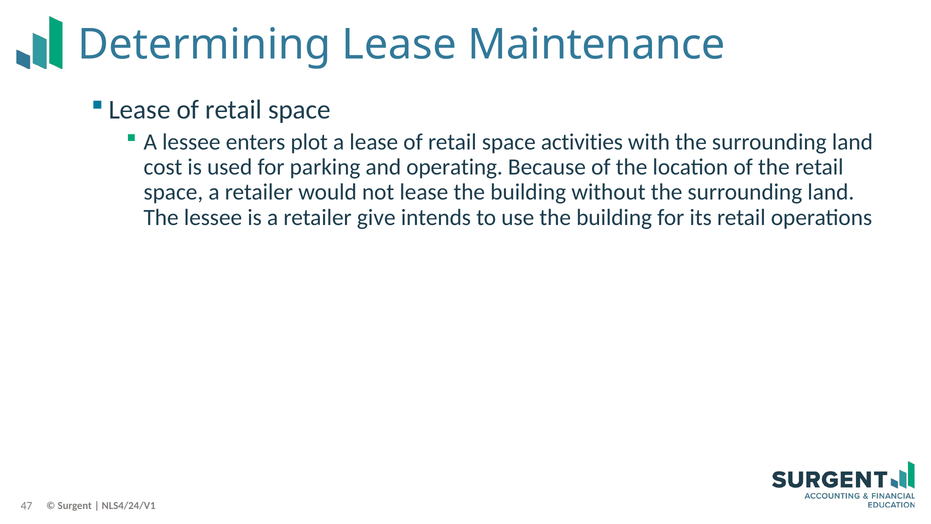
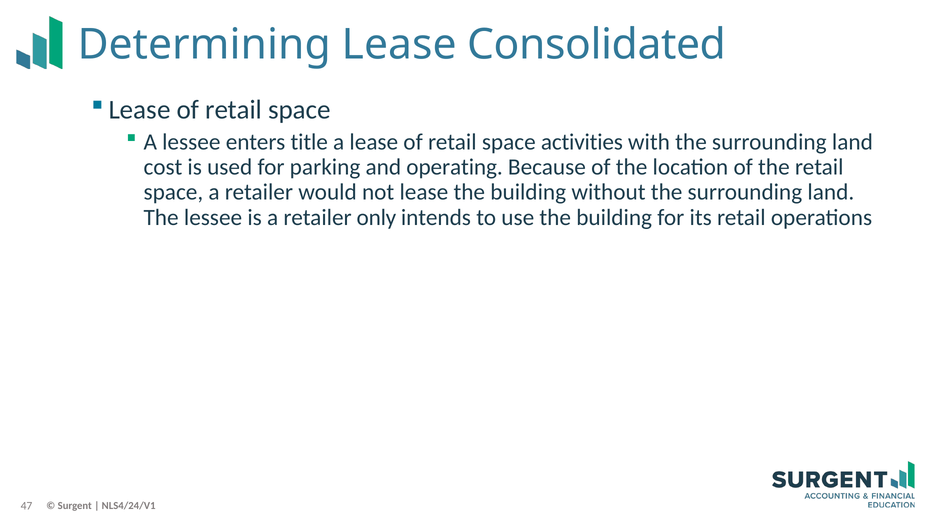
Maintenance: Maintenance -> Consolidated
plot: plot -> title
give: give -> only
